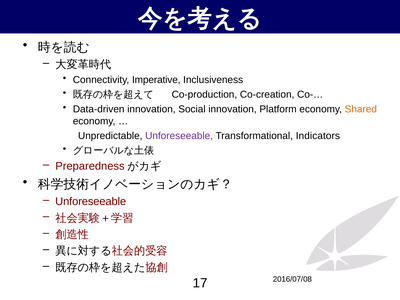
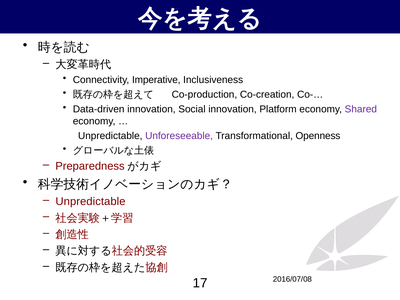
Shared colour: orange -> purple
Indicators: Indicators -> Openness
Unforeseeable at (91, 202): Unforeseeable -> Unpredictable
